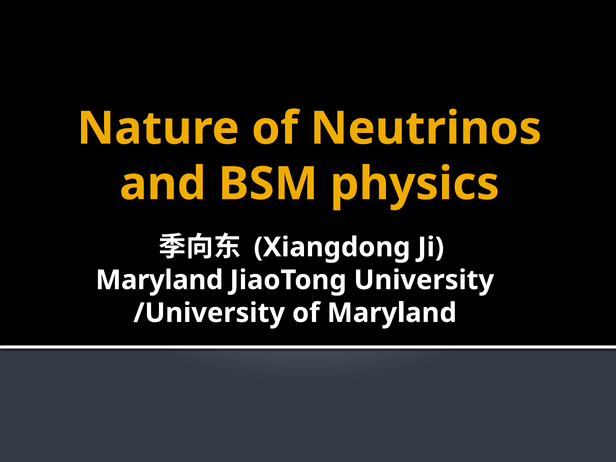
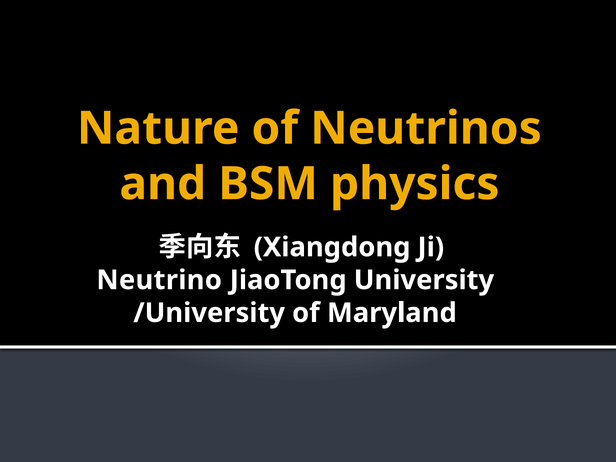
Maryland at (159, 280): Maryland -> Neutrino
